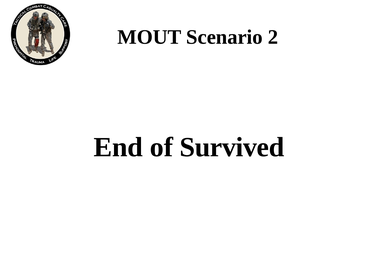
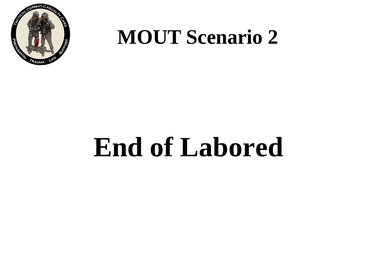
Survived: Survived -> Labored
